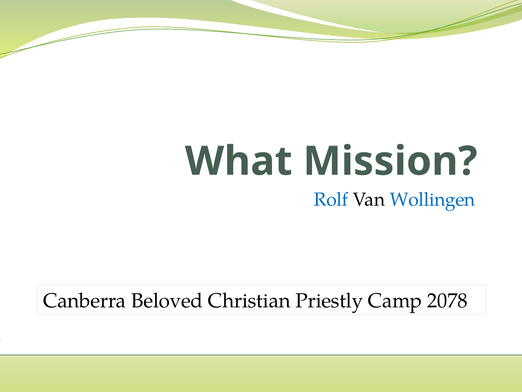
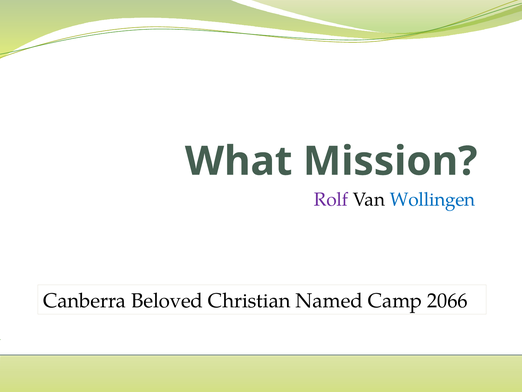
Rolf colour: blue -> purple
Priestly: Priestly -> Named
2078: 2078 -> 2066
